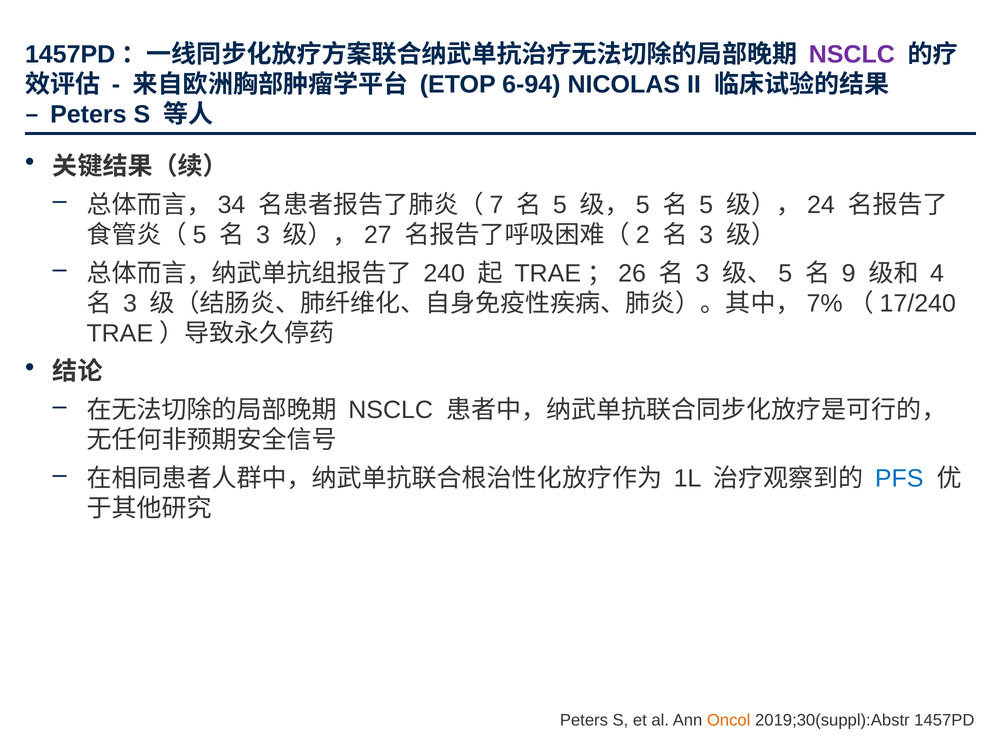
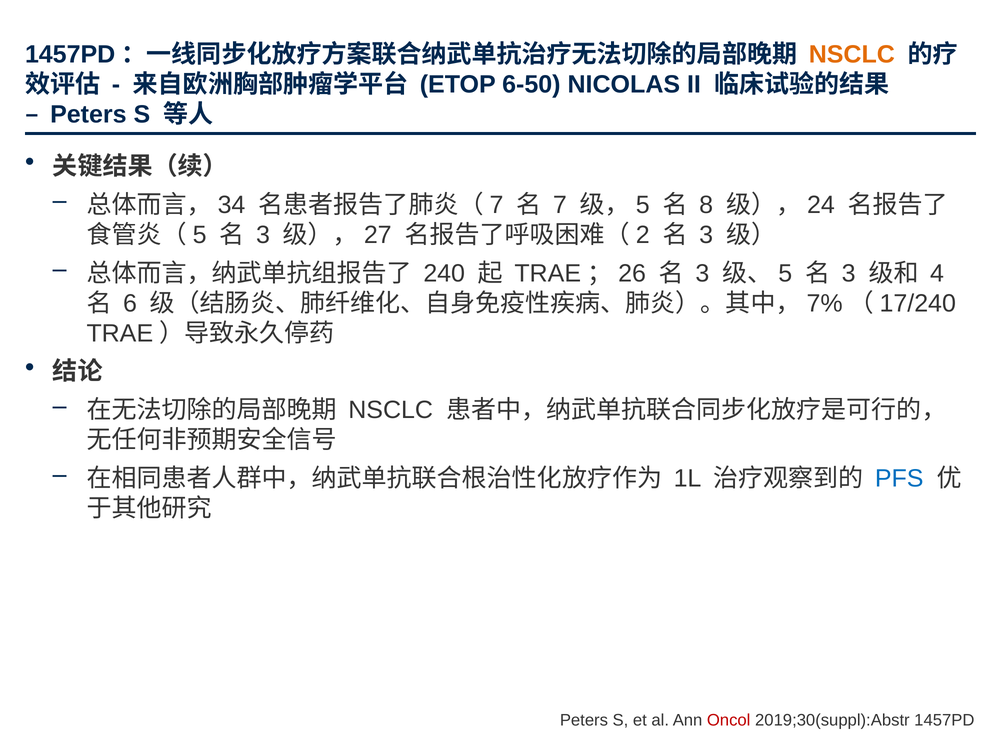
NSCLC at (852, 55) colour: purple -> orange
6-94: 6-94 -> 6-50
5 at (560, 205): 5 -> 7
5 at (706, 205): 5 -> 8
9 at (849, 273): 9 -> 3
3 at (130, 303): 3 -> 6
Oncol colour: orange -> red
